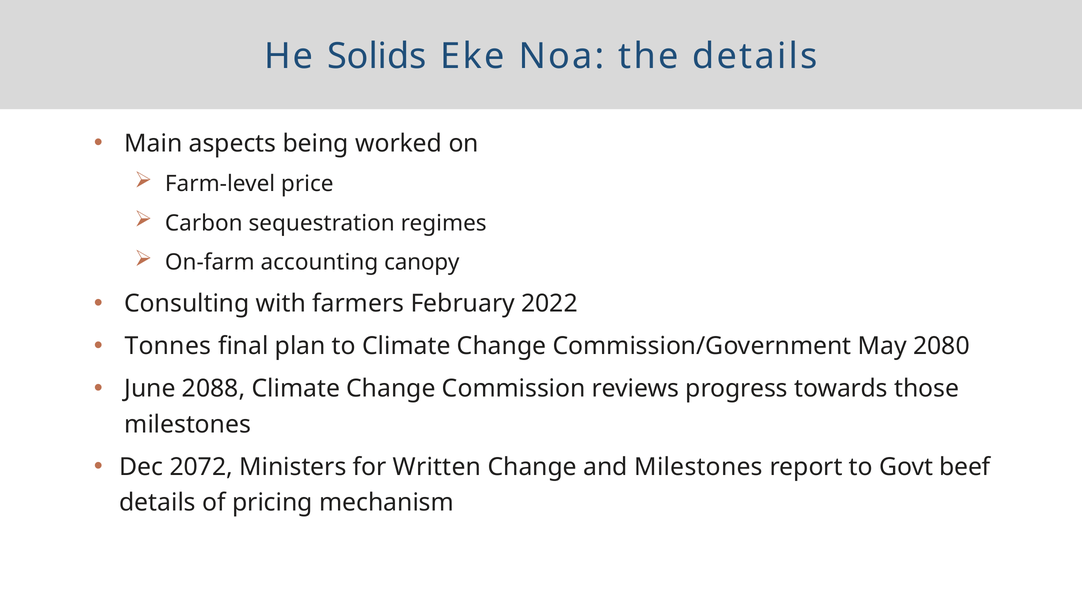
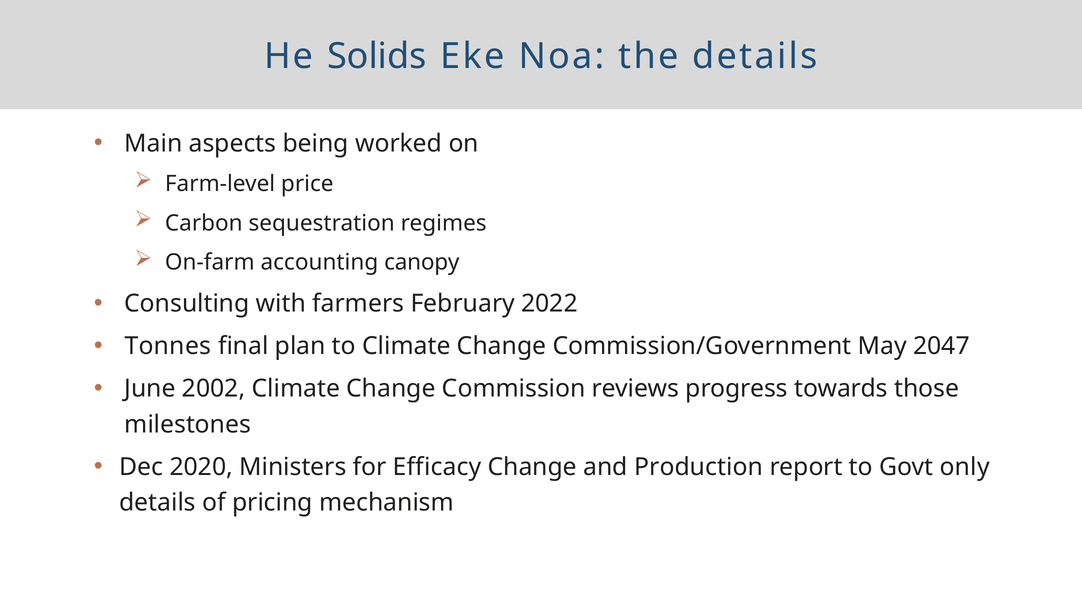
2080: 2080 -> 2047
2088: 2088 -> 2002
2072: 2072 -> 2020
Written: Written -> Efficacy
and Milestones: Milestones -> Production
beef: beef -> only
